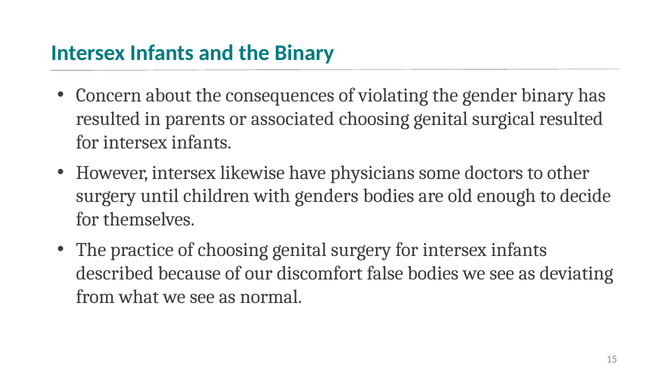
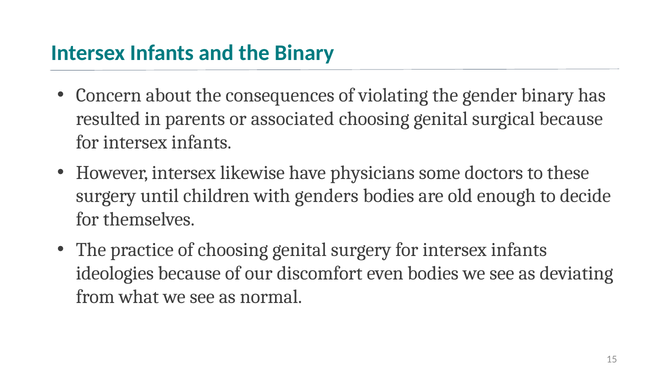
surgical resulted: resulted -> because
other: other -> these
described: described -> ideologies
false: false -> even
